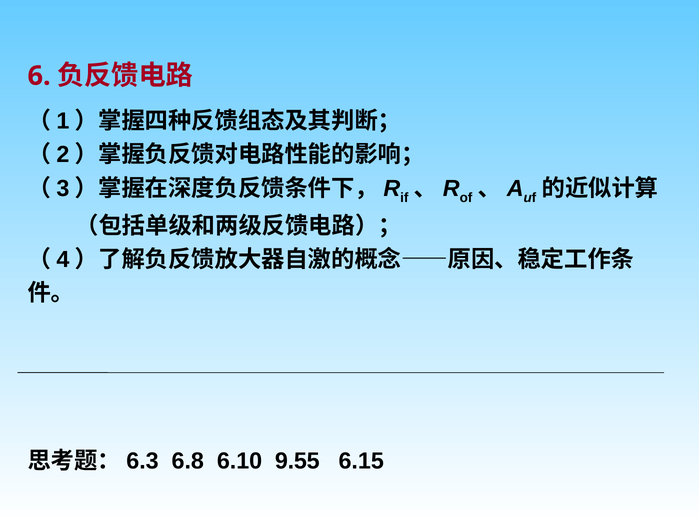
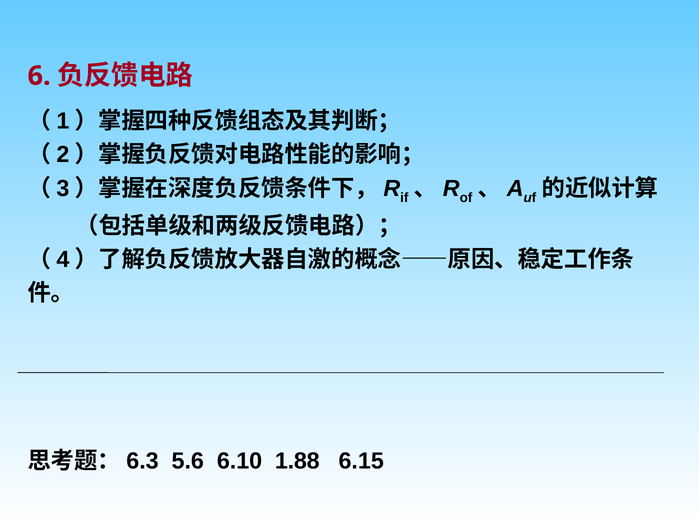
6.8: 6.8 -> 5.6
9.55: 9.55 -> 1.88
